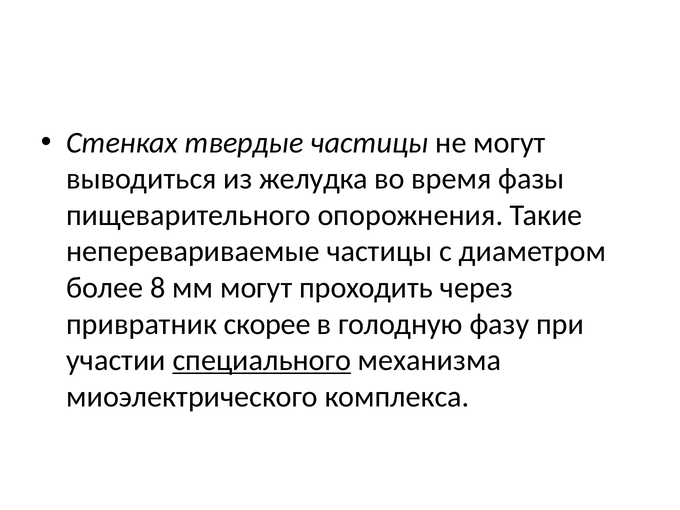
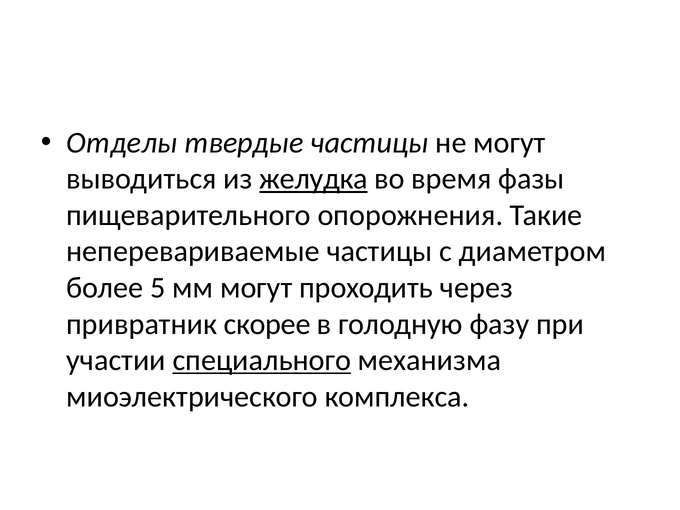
Стенках: Стенках -> Отделы
желудка underline: none -> present
8: 8 -> 5
